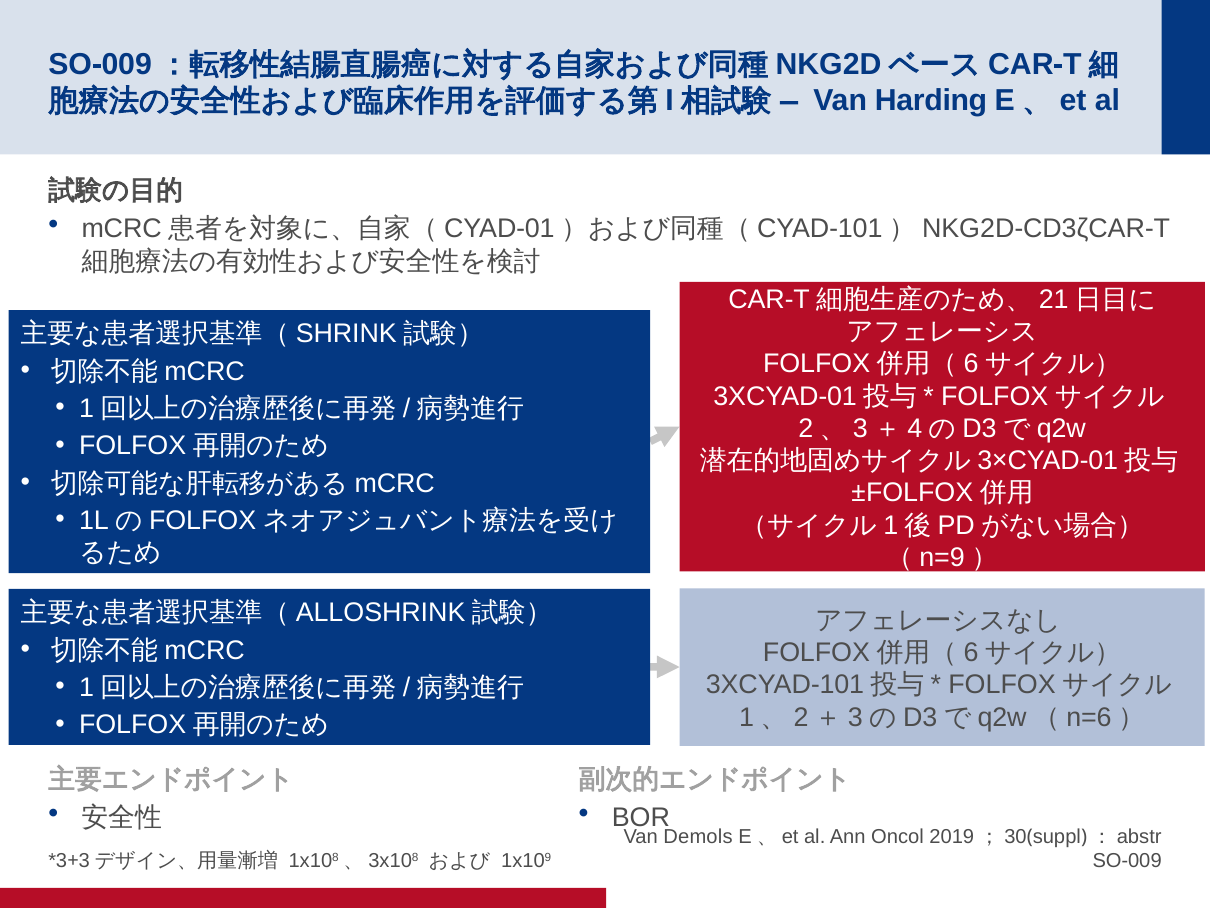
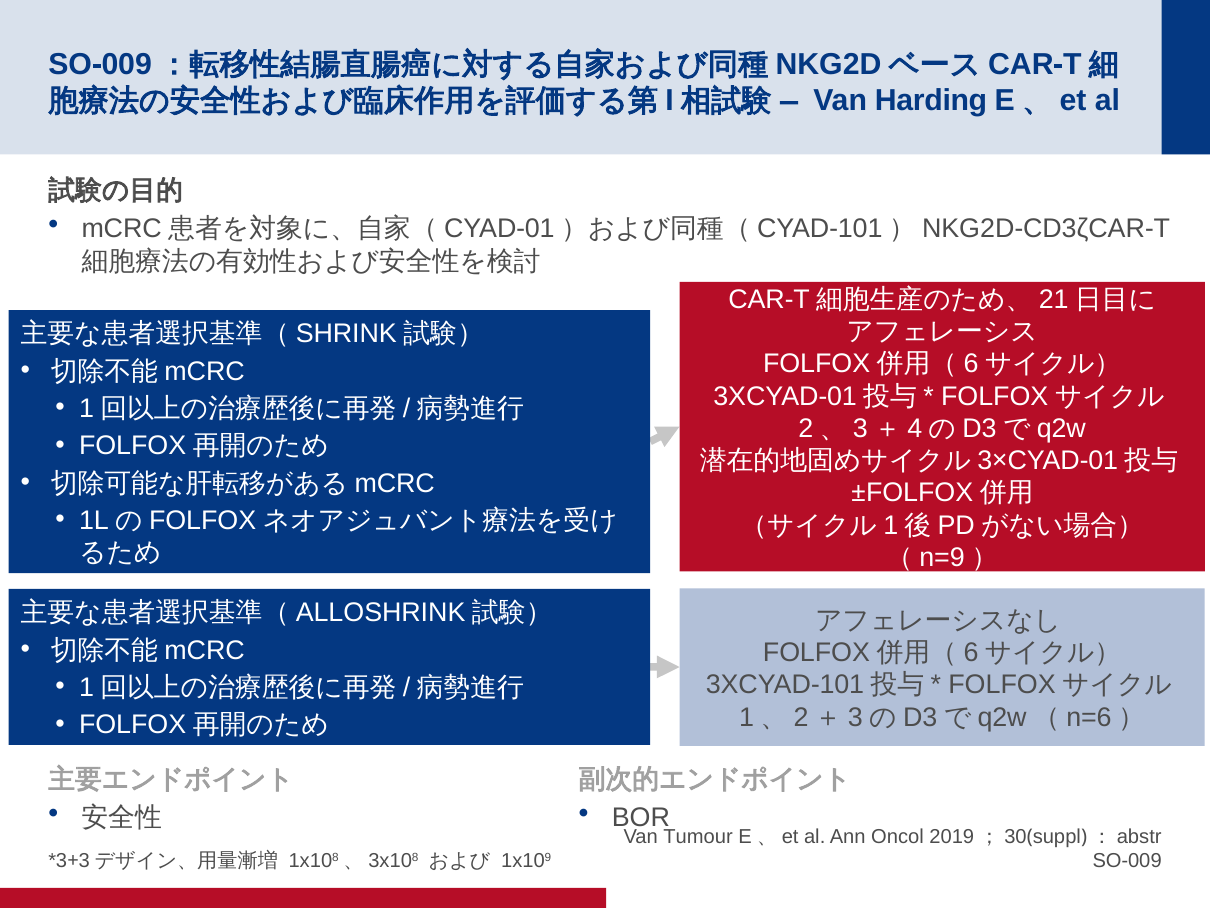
Demols: Demols -> Tumour
